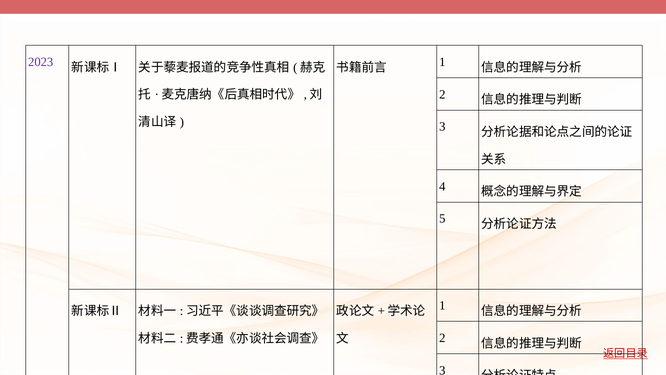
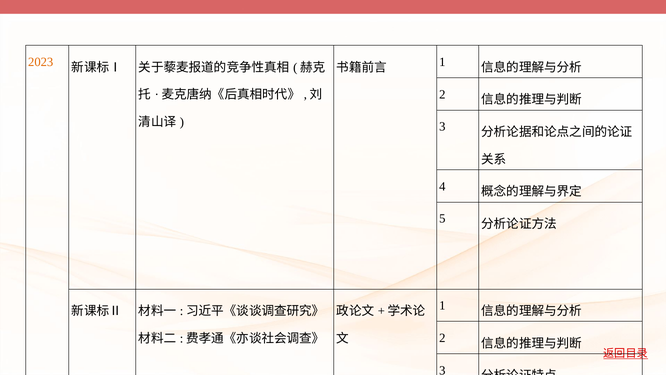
2023 colour: purple -> orange
